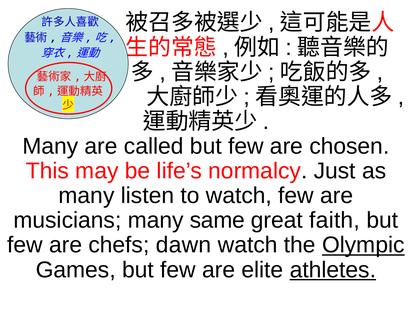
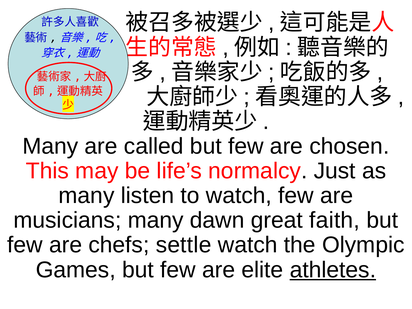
same: same -> dawn
dawn: dawn -> settle
Olympic underline: present -> none
